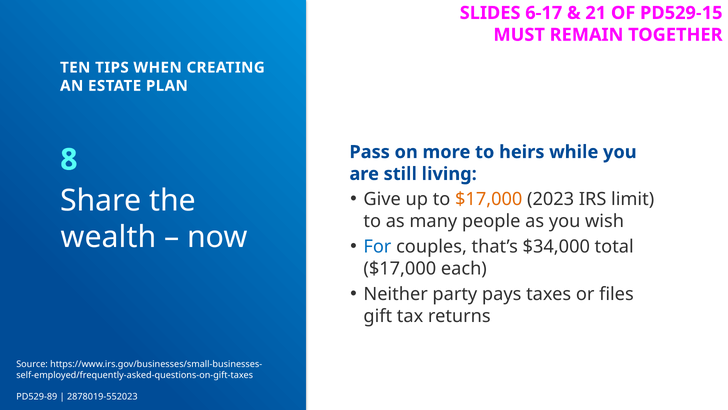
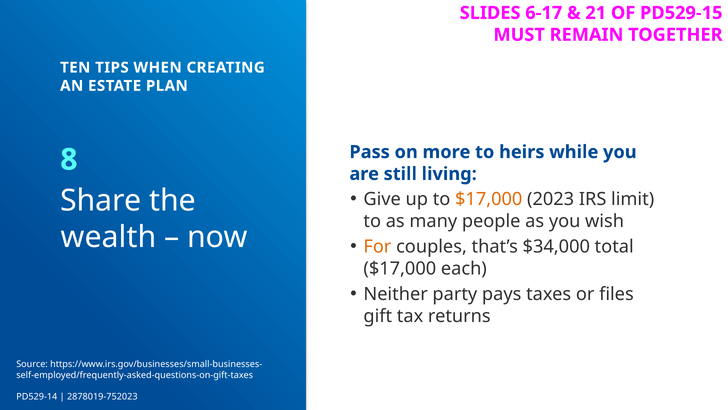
For colour: blue -> orange
PD529-89: PD529-89 -> PD529-14
2878019-552023: 2878019-552023 -> 2878019-752023
